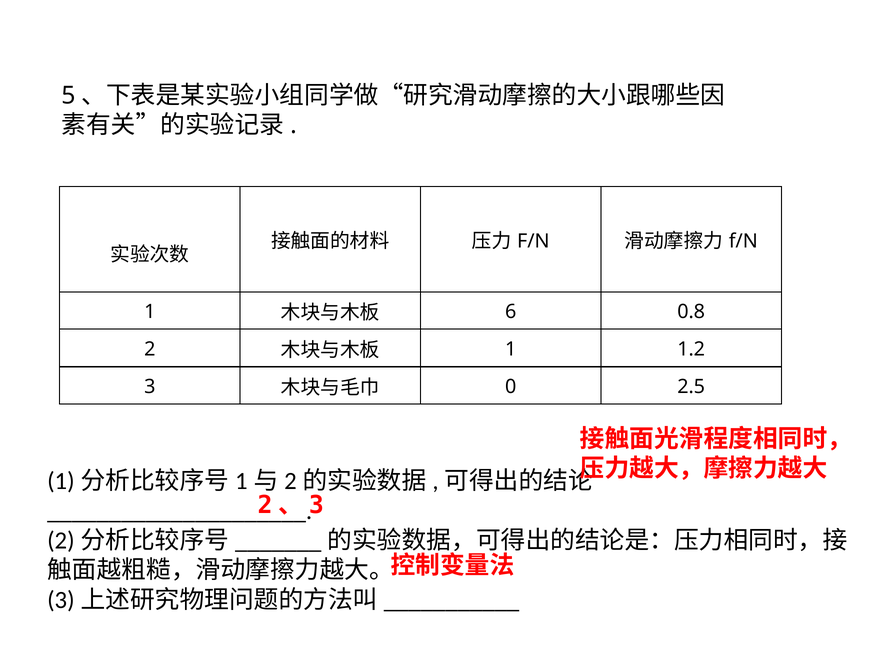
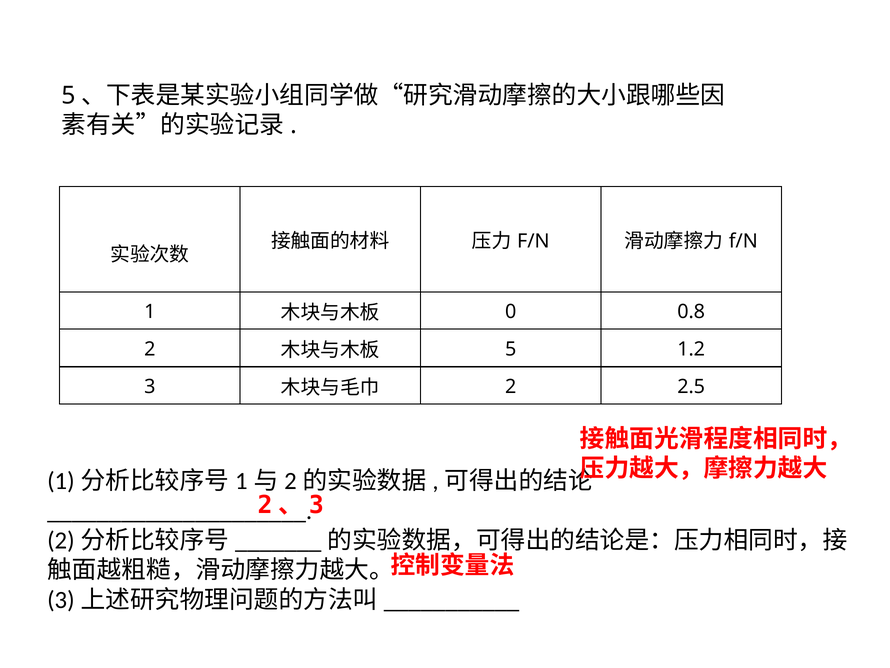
6: 6 -> 0
1 at (511, 349): 1 -> 5
0 at (511, 386): 0 -> 2
